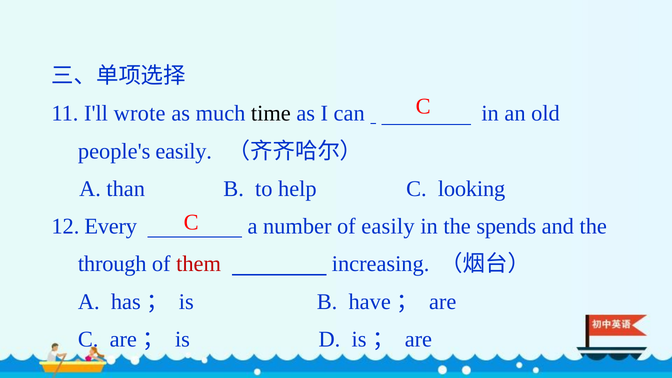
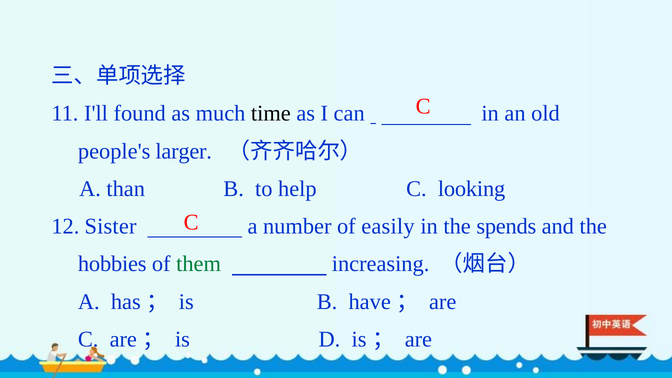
wrote: wrote -> found
people's easily: easily -> larger
Every: Every -> Sister
through: through -> hobbies
them colour: red -> green
